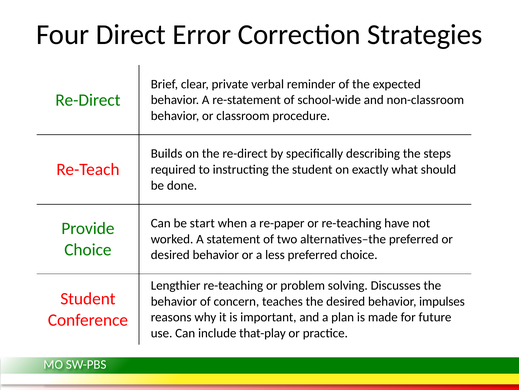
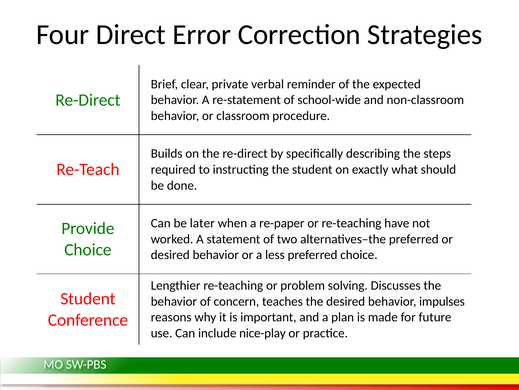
start: start -> later
that-play: that-play -> nice-play
